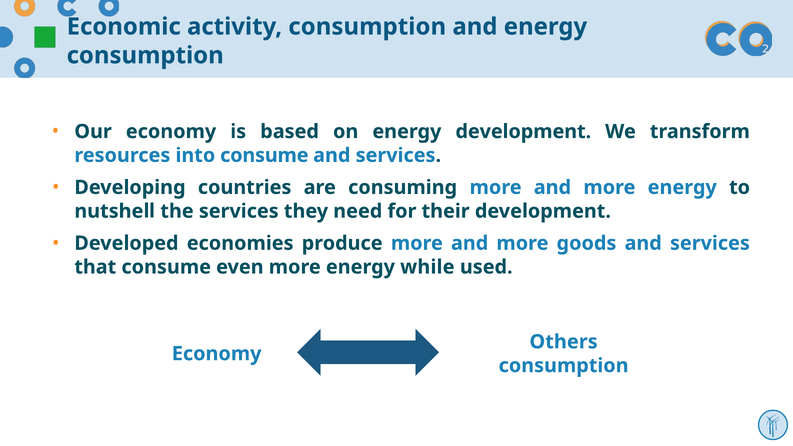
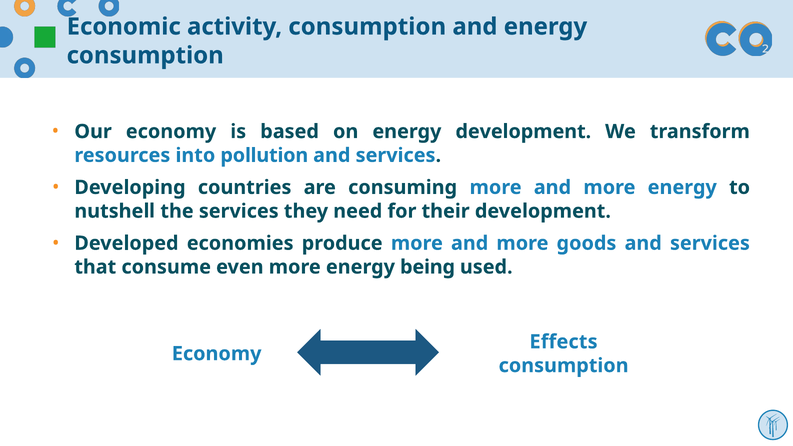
into consume: consume -> pollution
while: while -> being
Others: Others -> Effects
